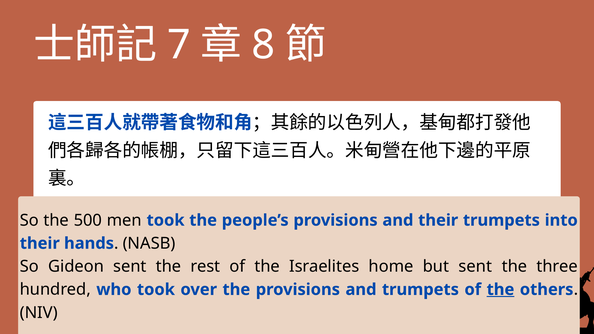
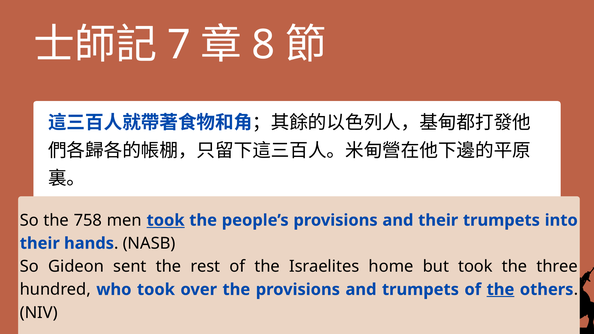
500: 500 -> 758
took at (166, 220) underline: none -> present
but sent: sent -> took
